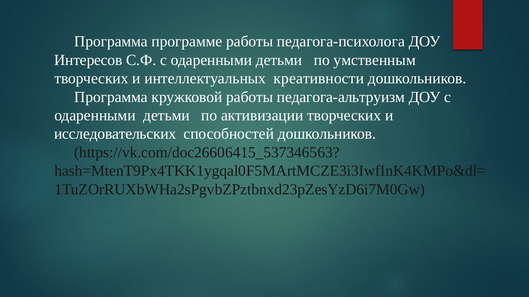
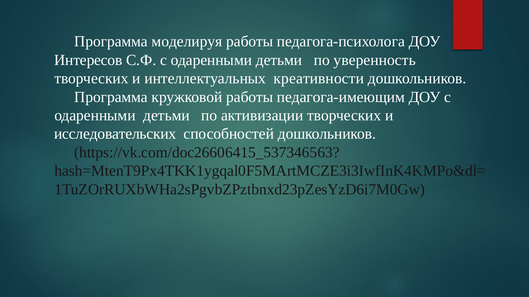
программе: программе -> моделируя
умственным: умственным -> уверенность
педагога-альтруизм: педагога-альтруизм -> педагога-имеющим
